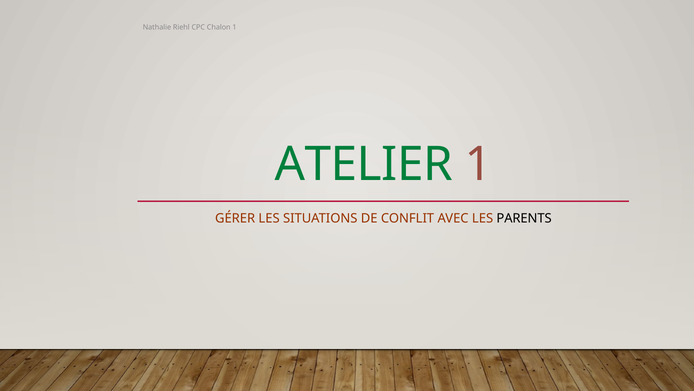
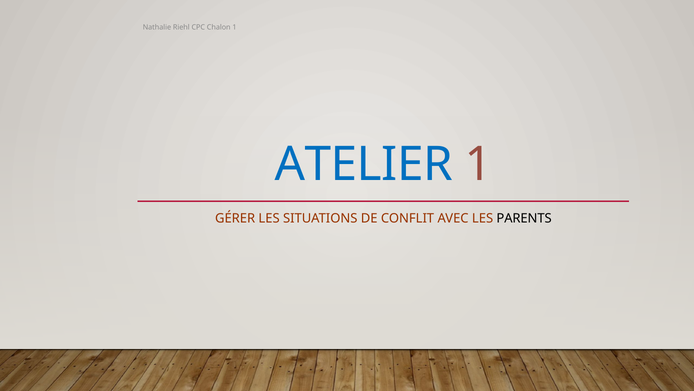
ATELIER colour: green -> blue
